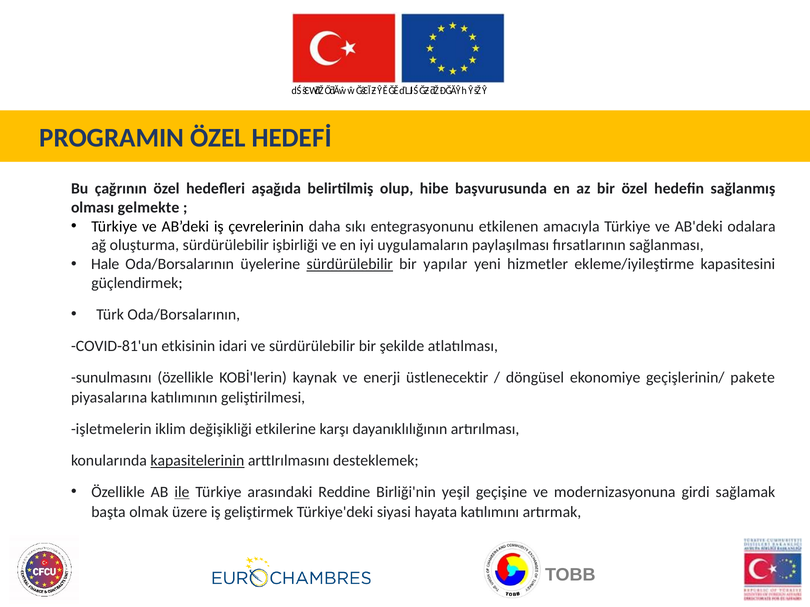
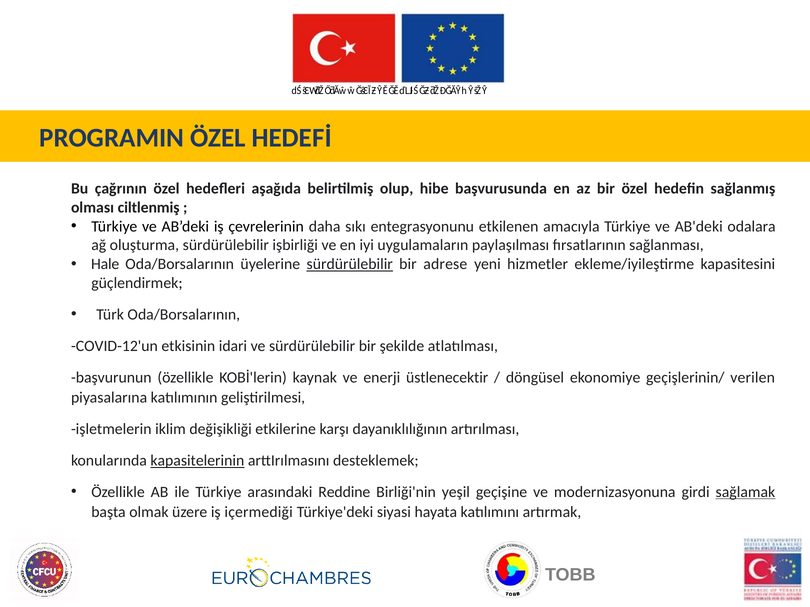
gelmekte: gelmekte -> ciltlenmiş
yapılar: yapılar -> adrese
COVID-81'un: COVID-81'un -> COVID-12'un
sunulmasını: sunulmasını -> başvurunun
pakete: pakete -> verilen
ile underline: present -> none
sağlamak underline: none -> present
geliştirmek: geliştirmek -> içermediği
